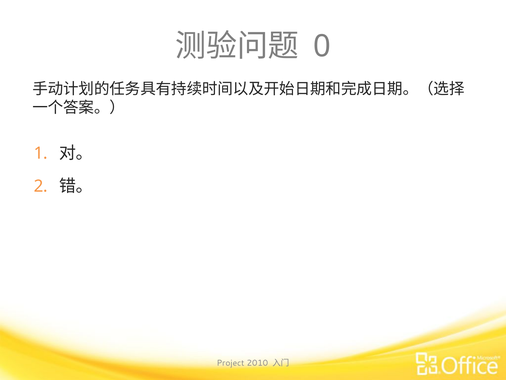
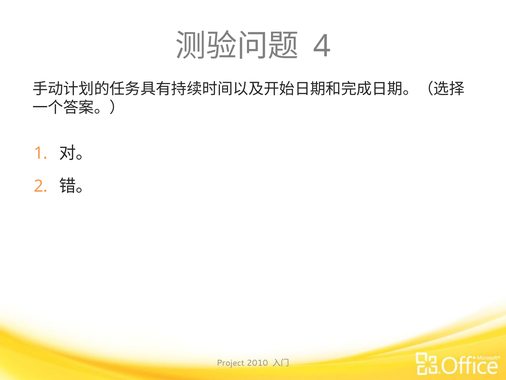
0: 0 -> 4
